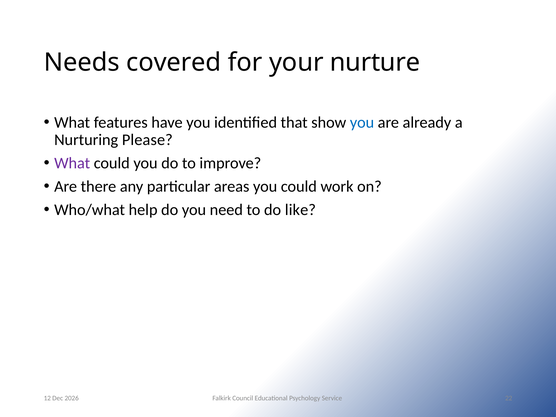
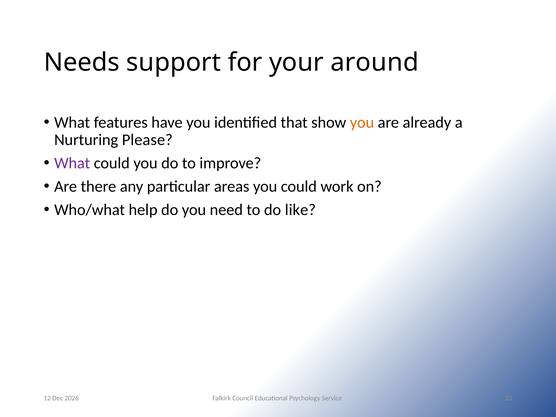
covered: covered -> support
nurture: nurture -> around
you at (362, 122) colour: blue -> orange
